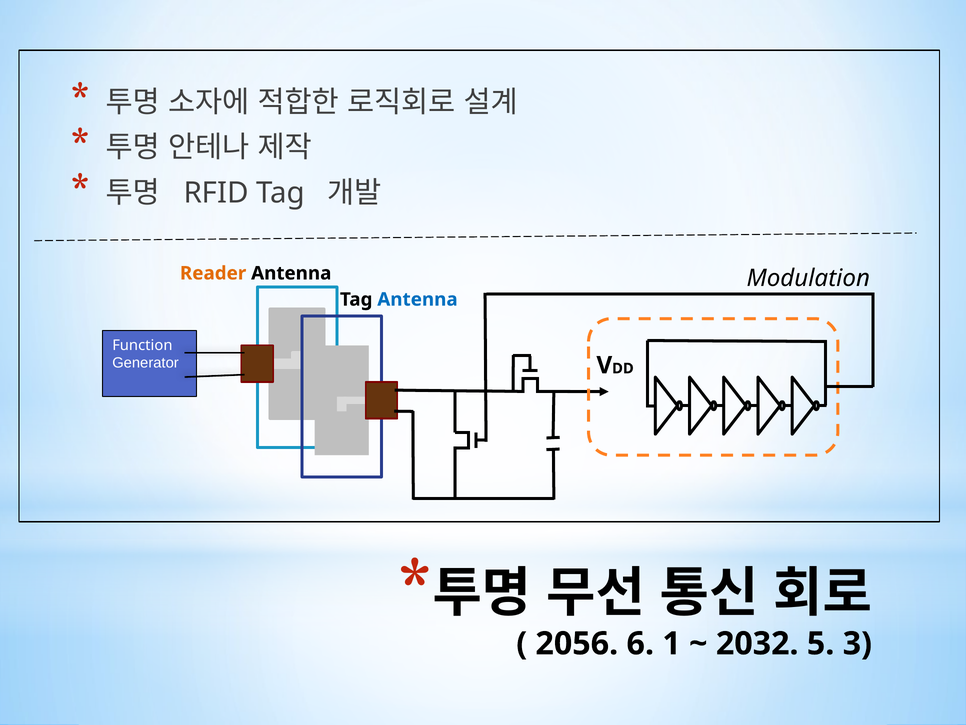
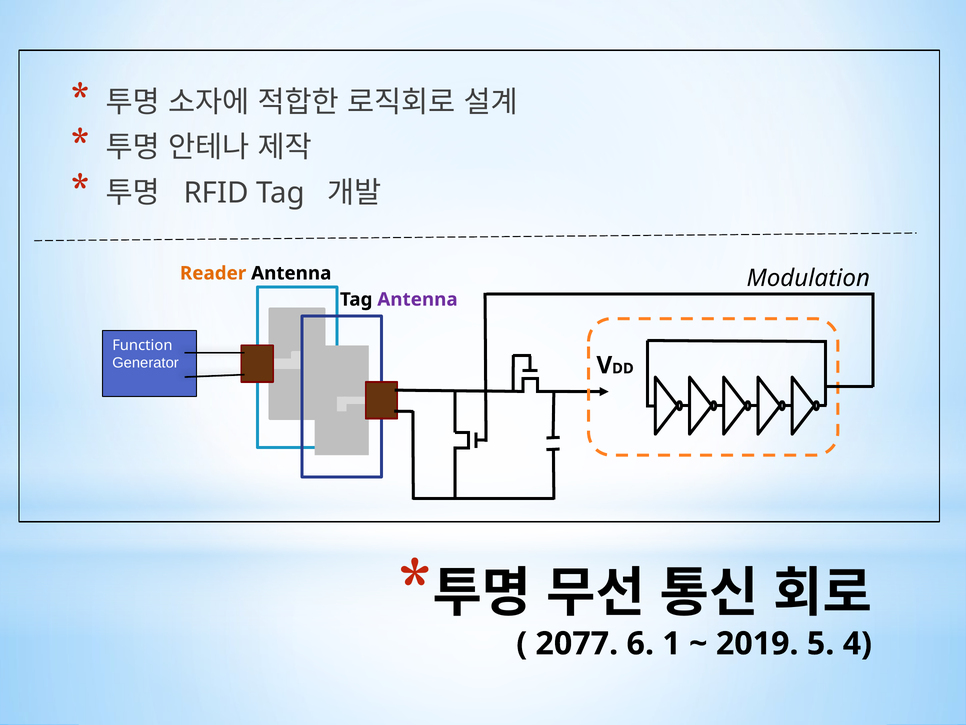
Antenna at (417, 299) colour: blue -> purple
2056: 2056 -> 2077
2032: 2032 -> 2019
3: 3 -> 4
